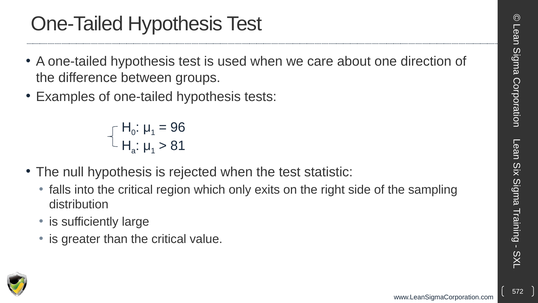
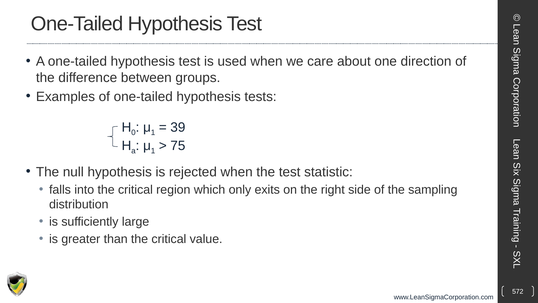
96: 96 -> 39
81: 81 -> 75
